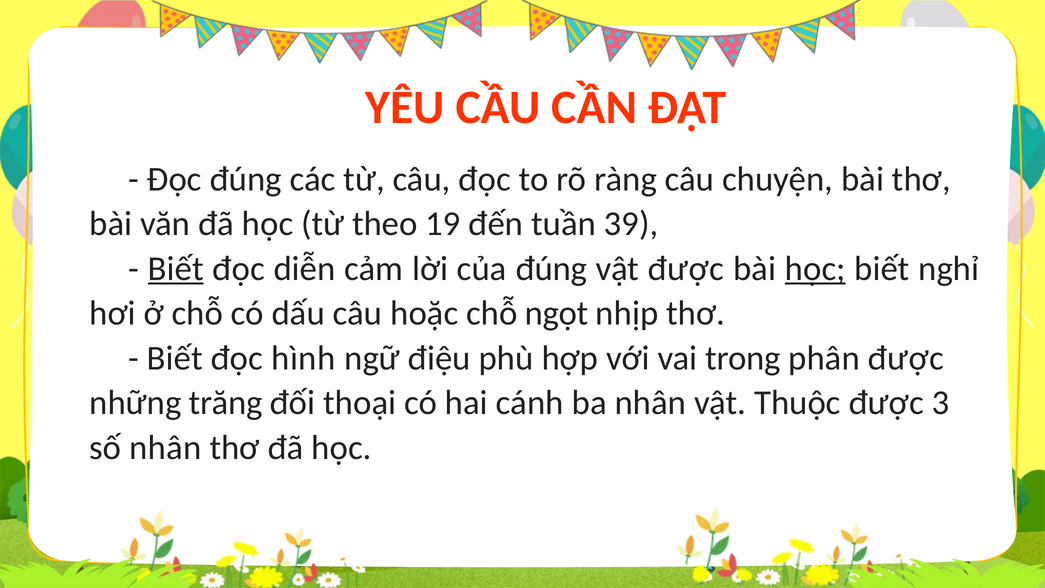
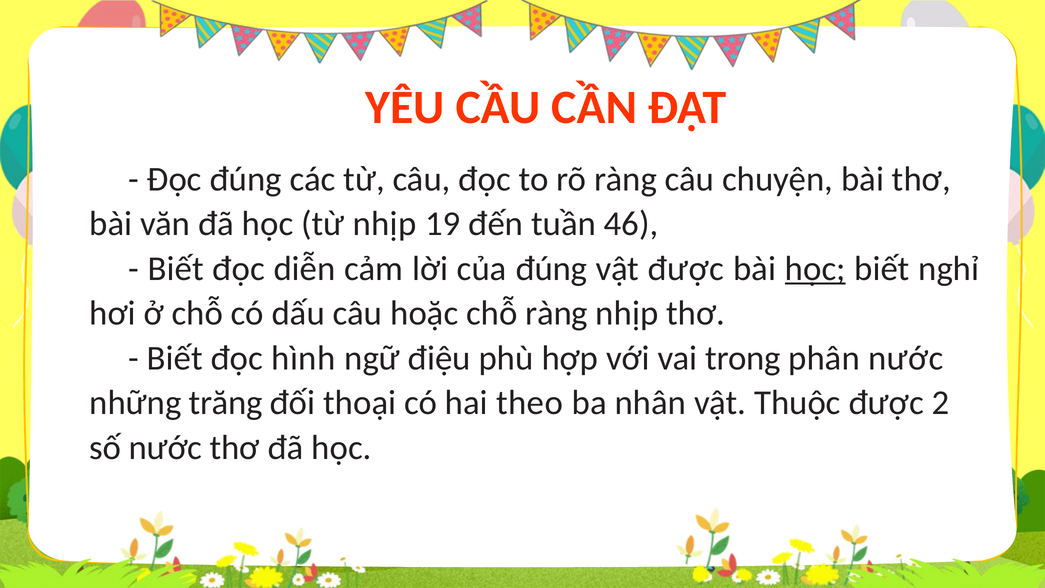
từ theo: theo -> nhịp
39: 39 -> 46
Biết at (176, 269) underline: present -> none
chỗ ngọt: ngọt -> ràng
phân được: được -> nước
cánh: cánh -> theo
3: 3 -> 2
số nhân: nhân -> nước
